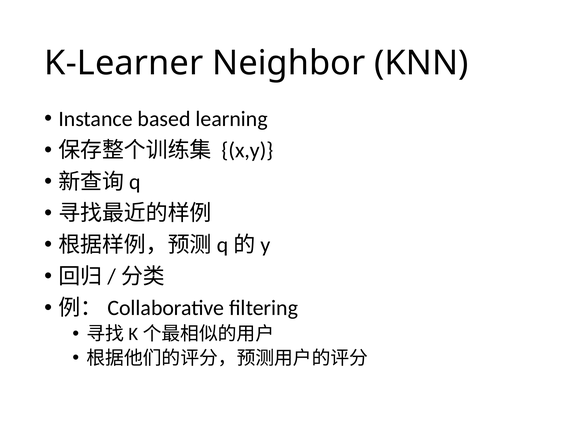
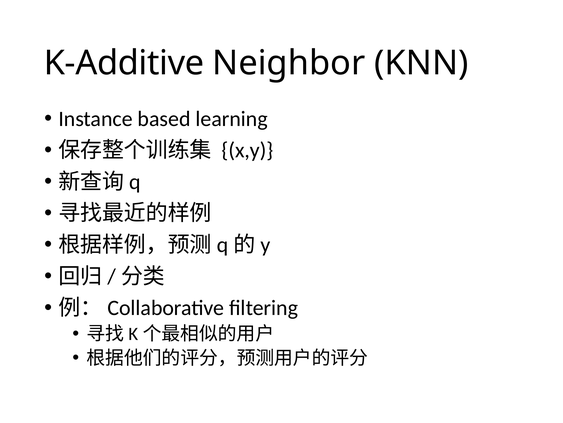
K-Learner: K-Learner -> K-Additive
